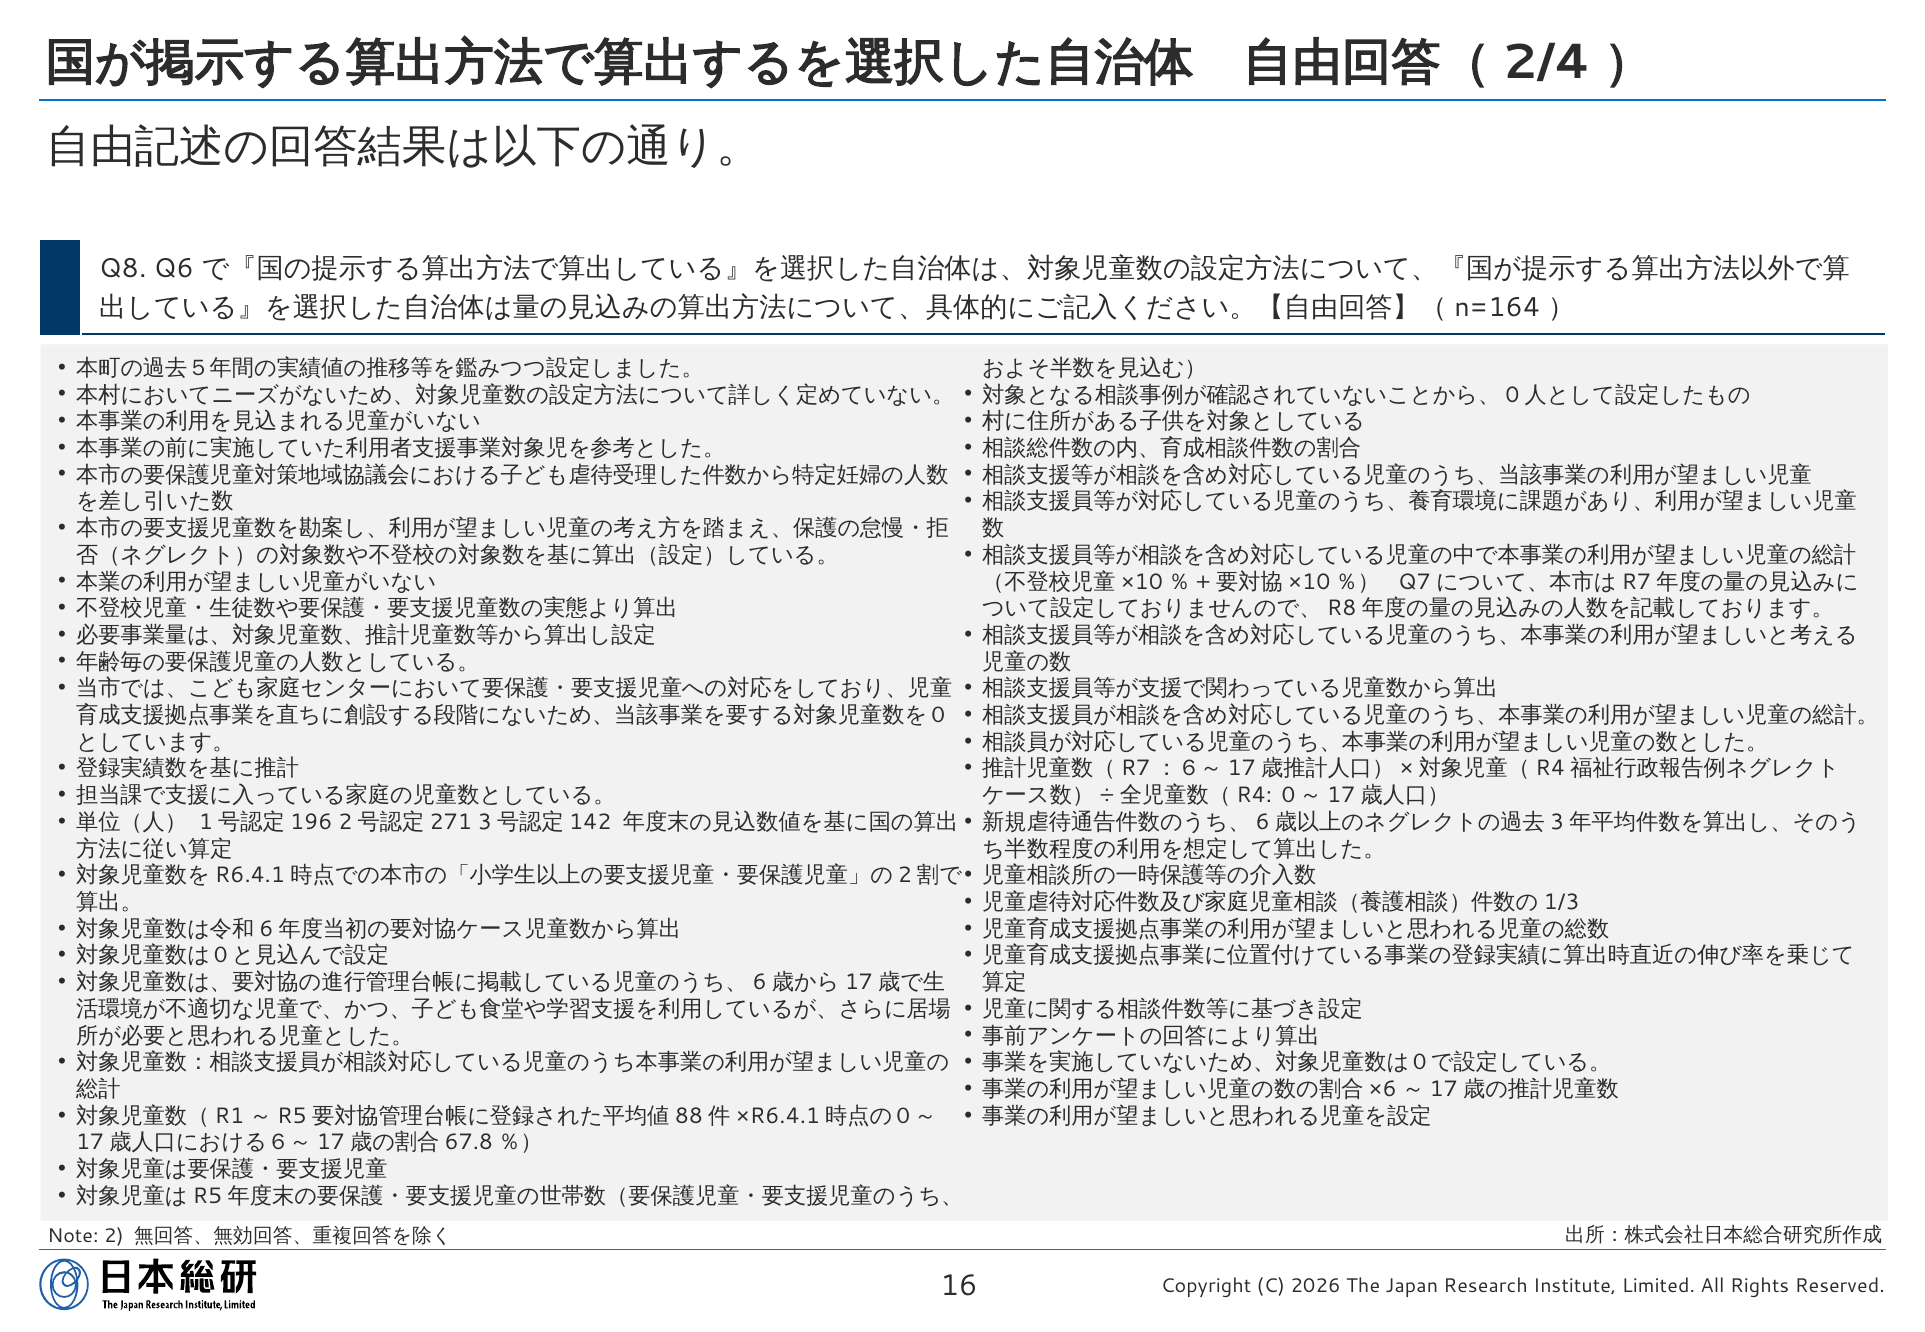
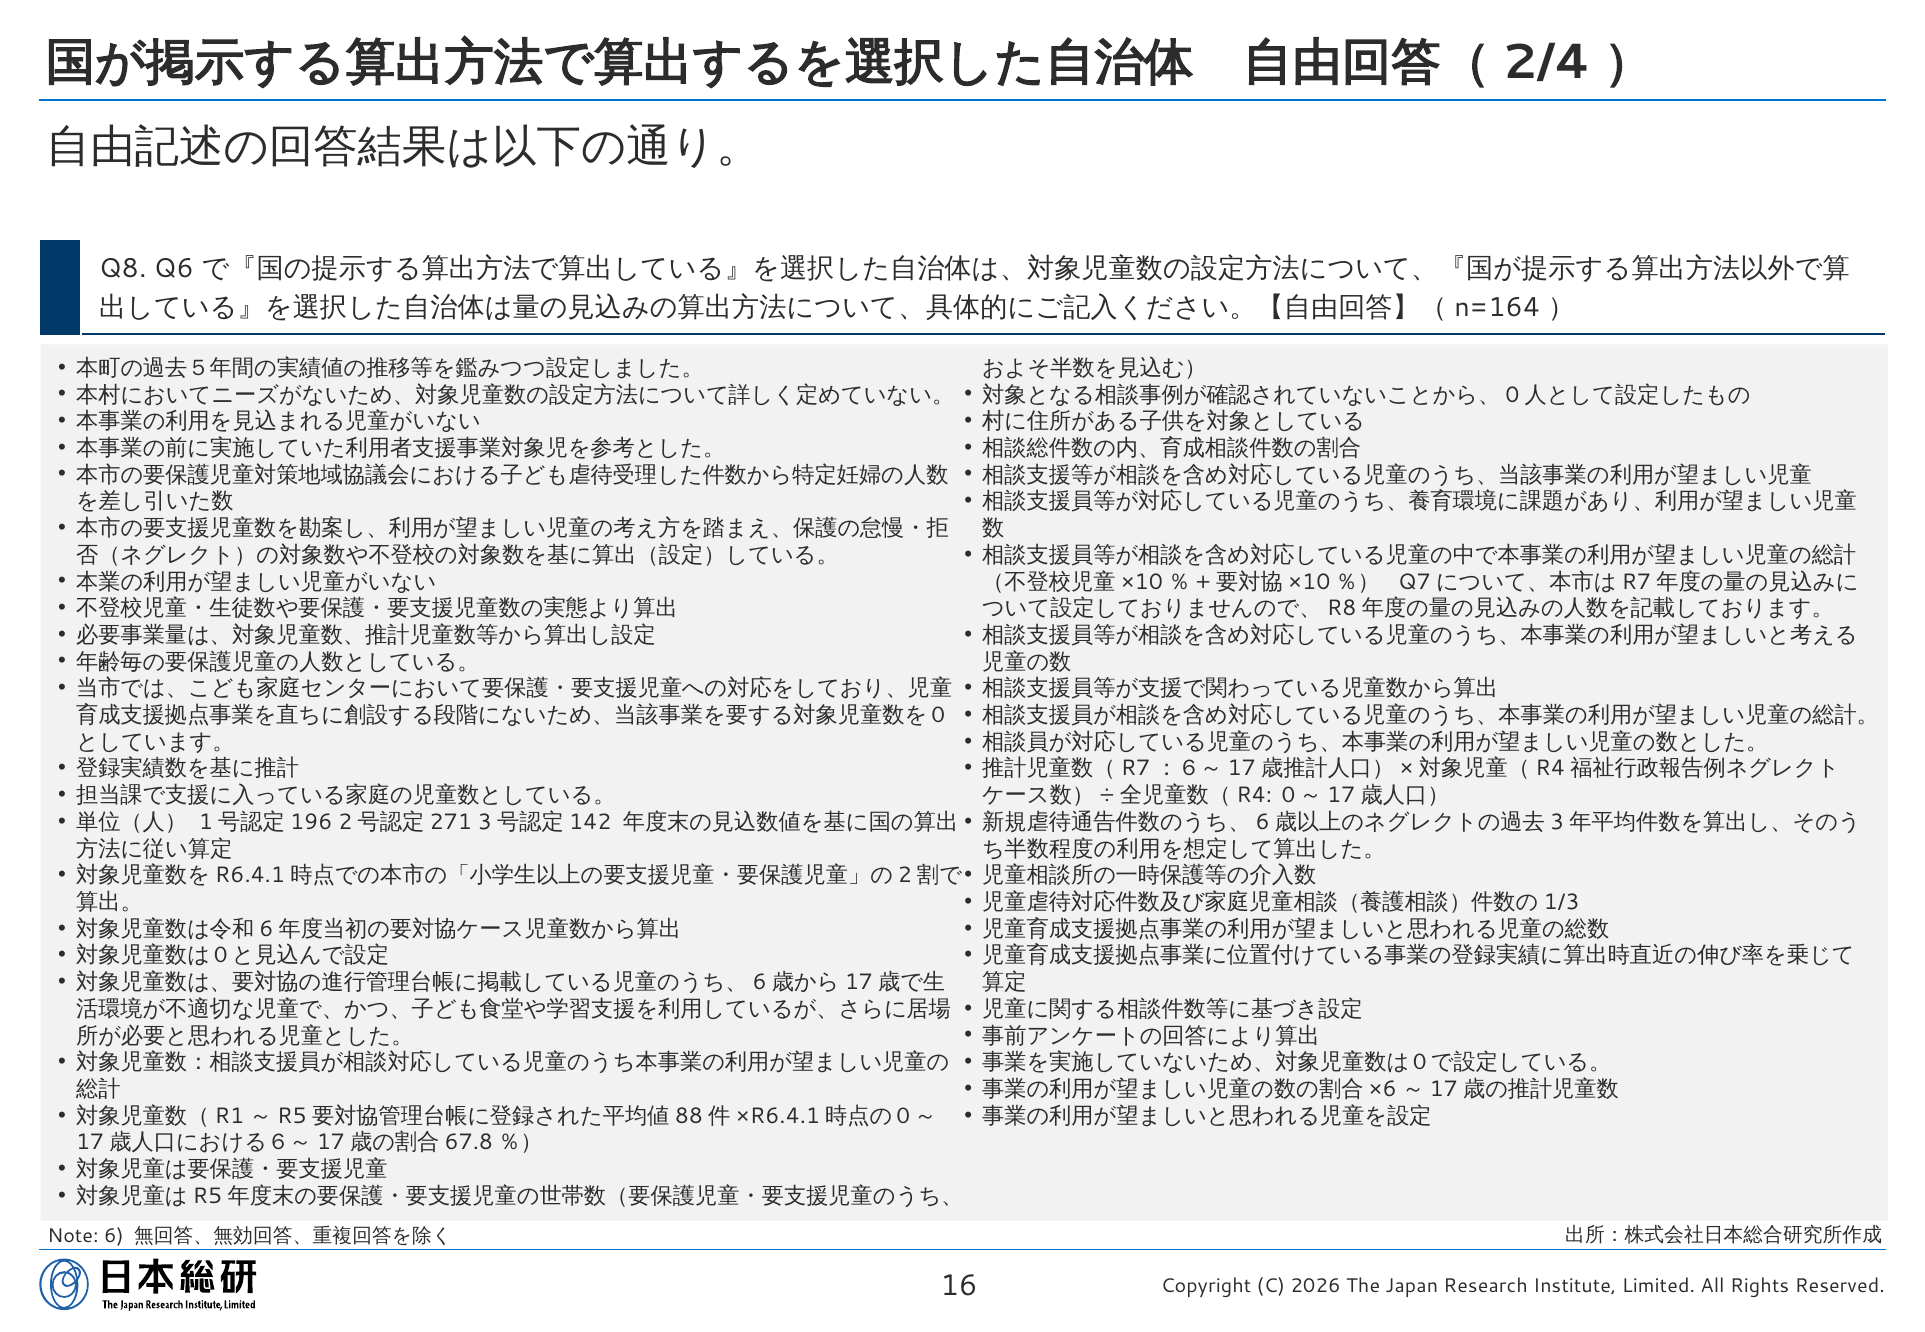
2: 2 -> 6
